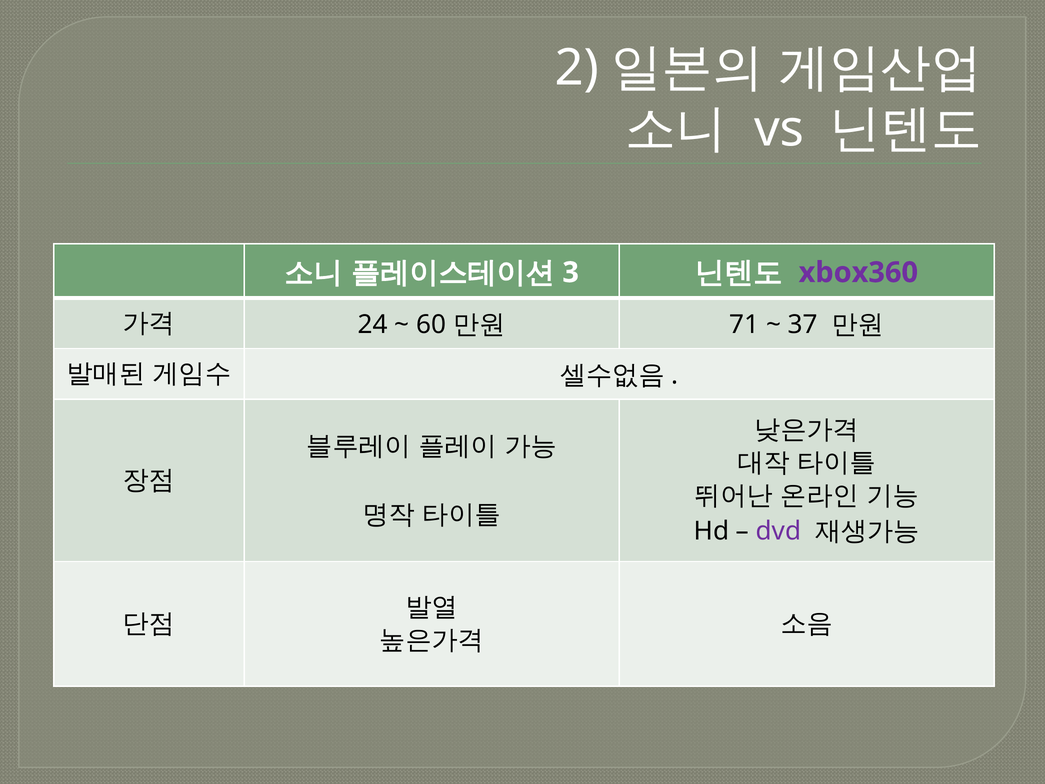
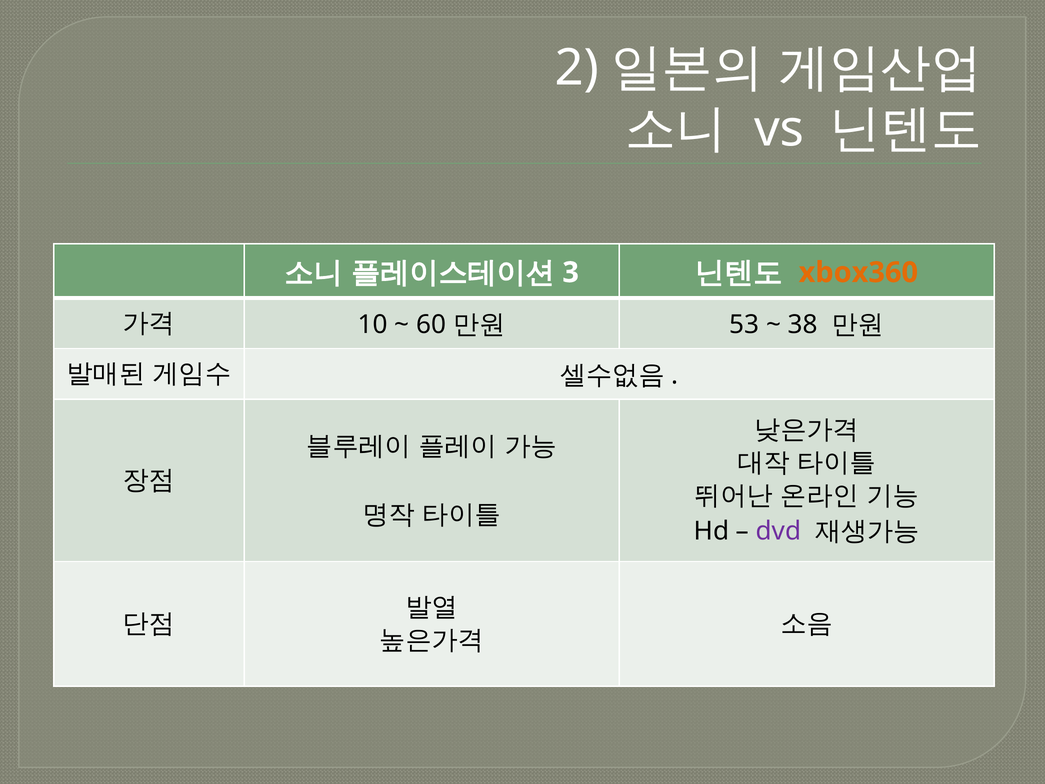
xbox360 colour: purple -> orange
24: 24 -> 10
71: 71 -> 53
37: 37 -> 38
